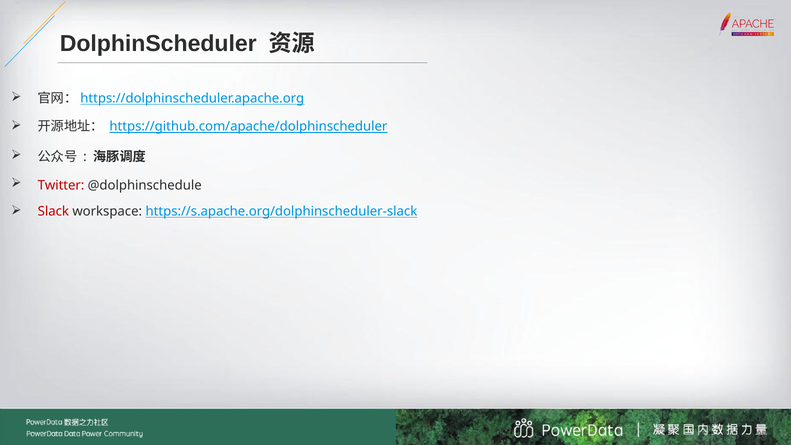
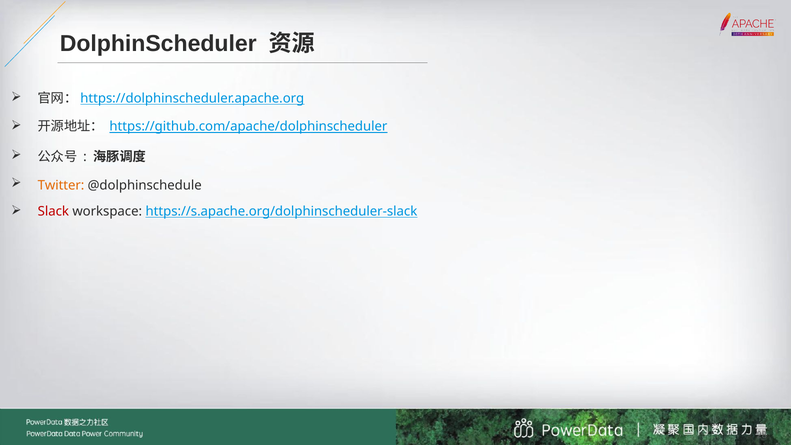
Twitter colour: red -> orange
